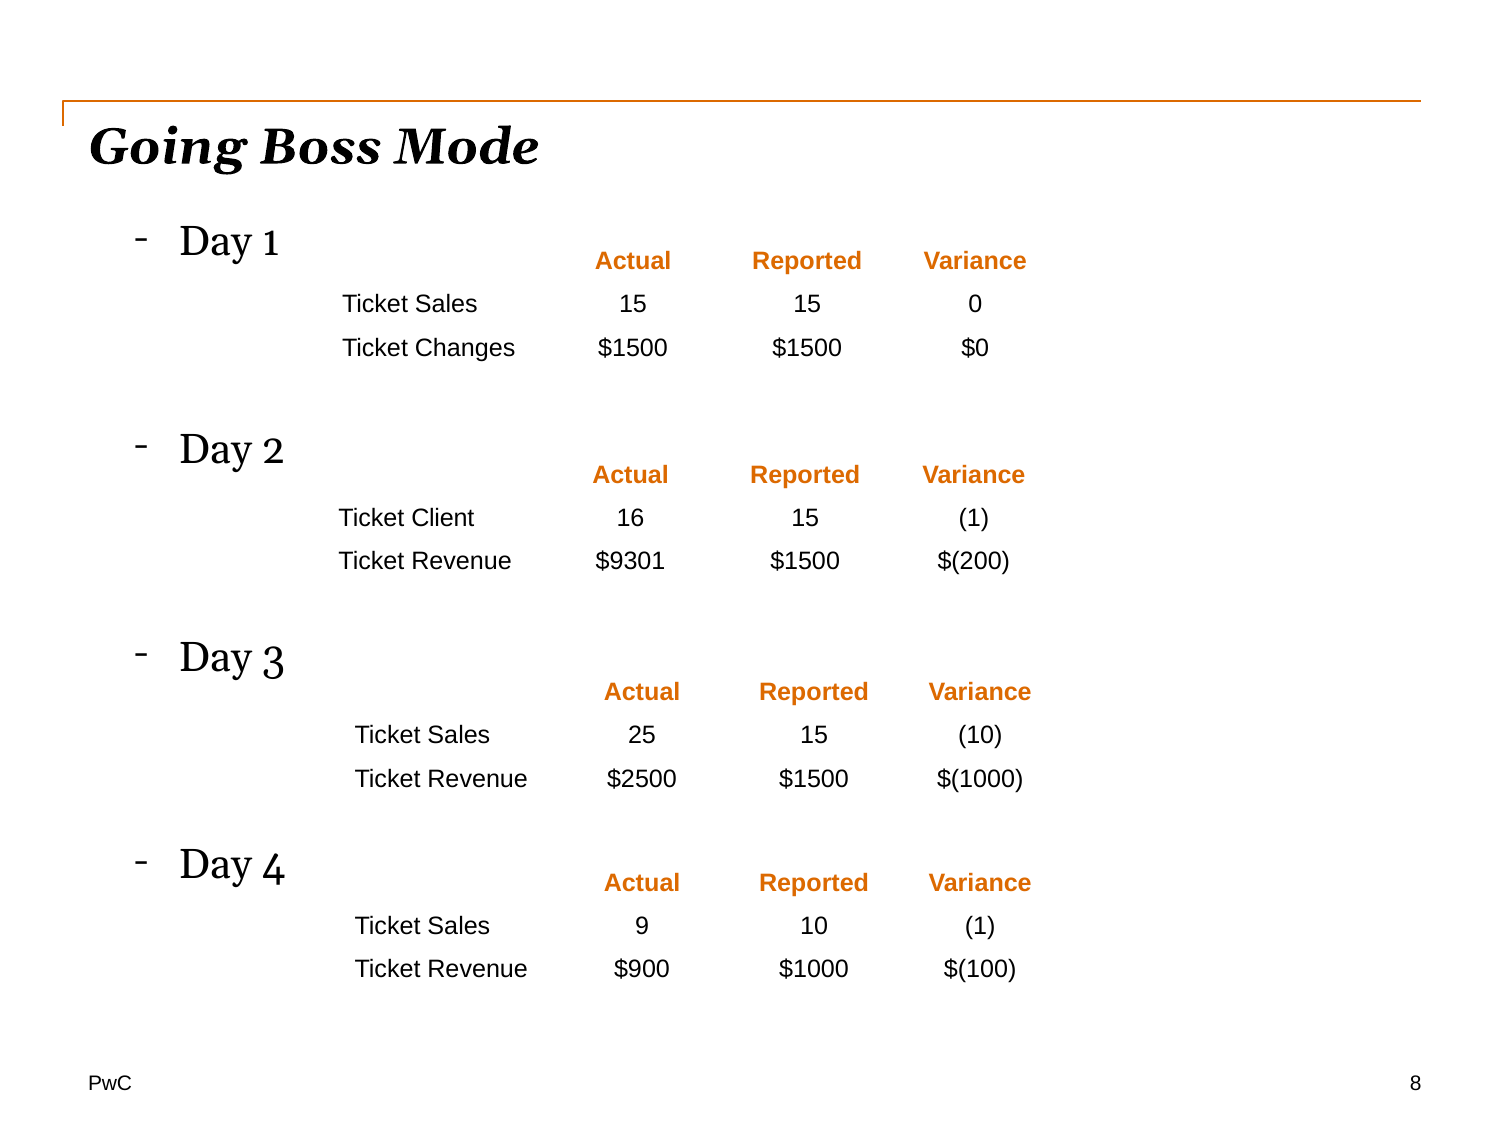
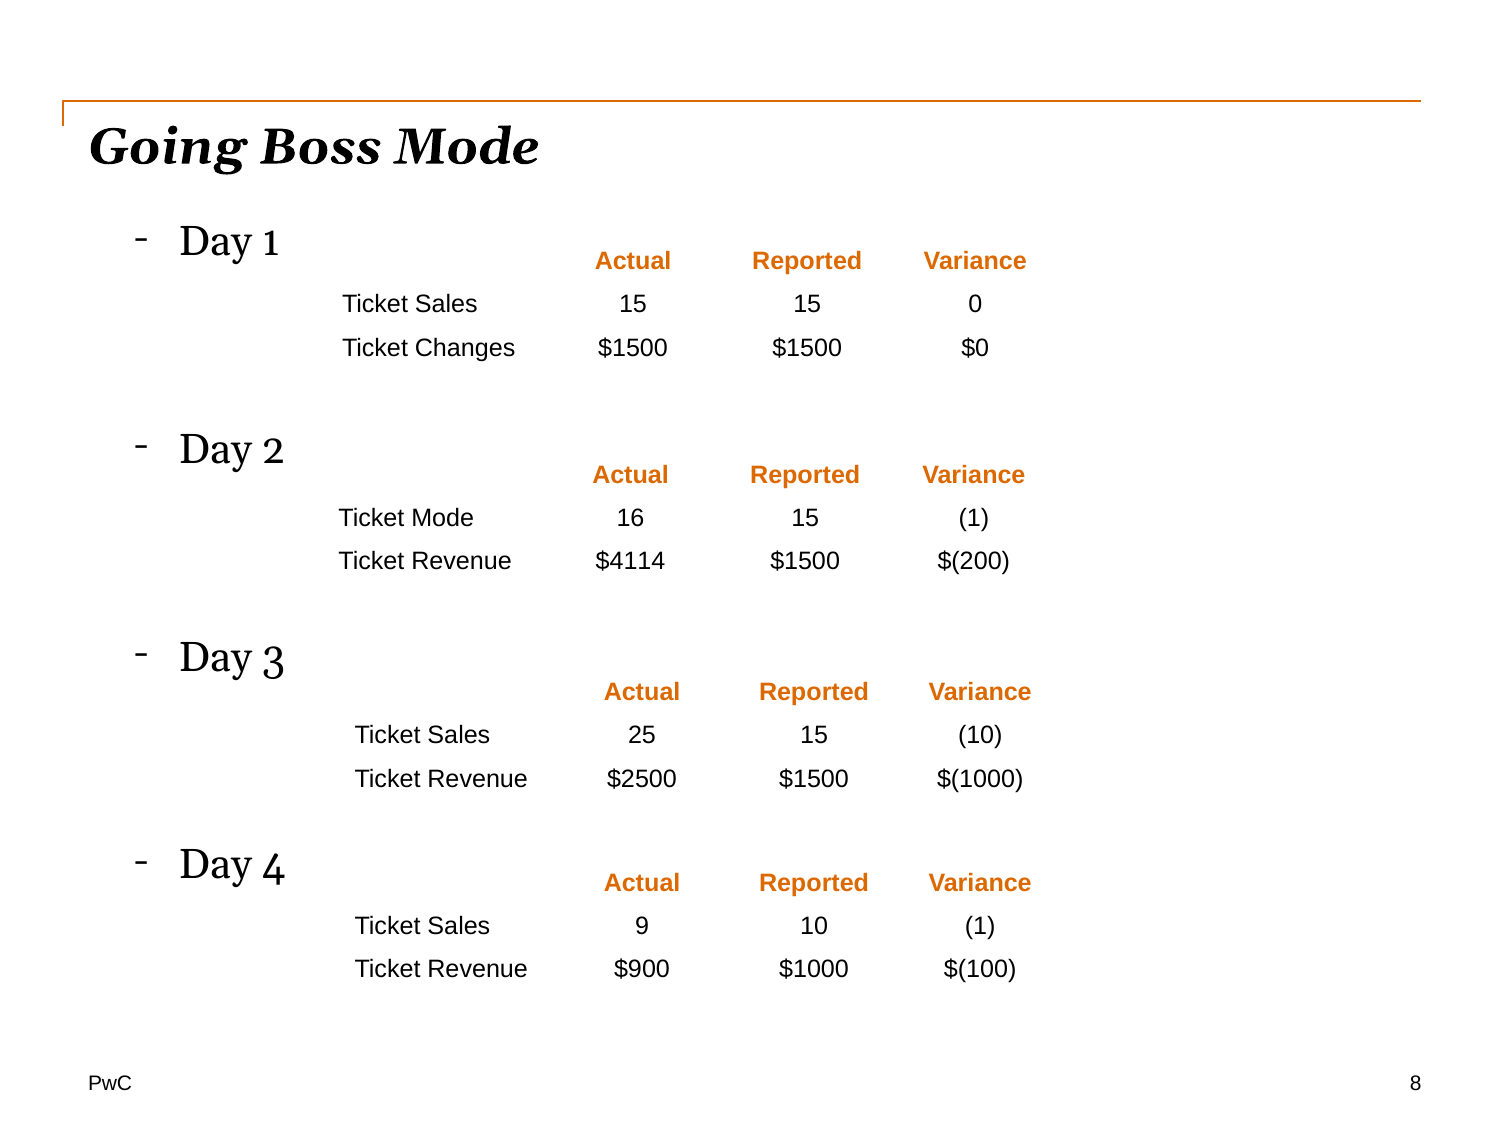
Ticket Client: Client -> Mode
$9301: $9301 -> $4114
